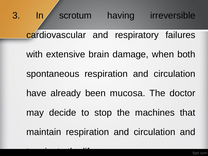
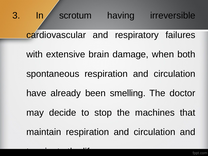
mucosa: mucosa -> smelling
